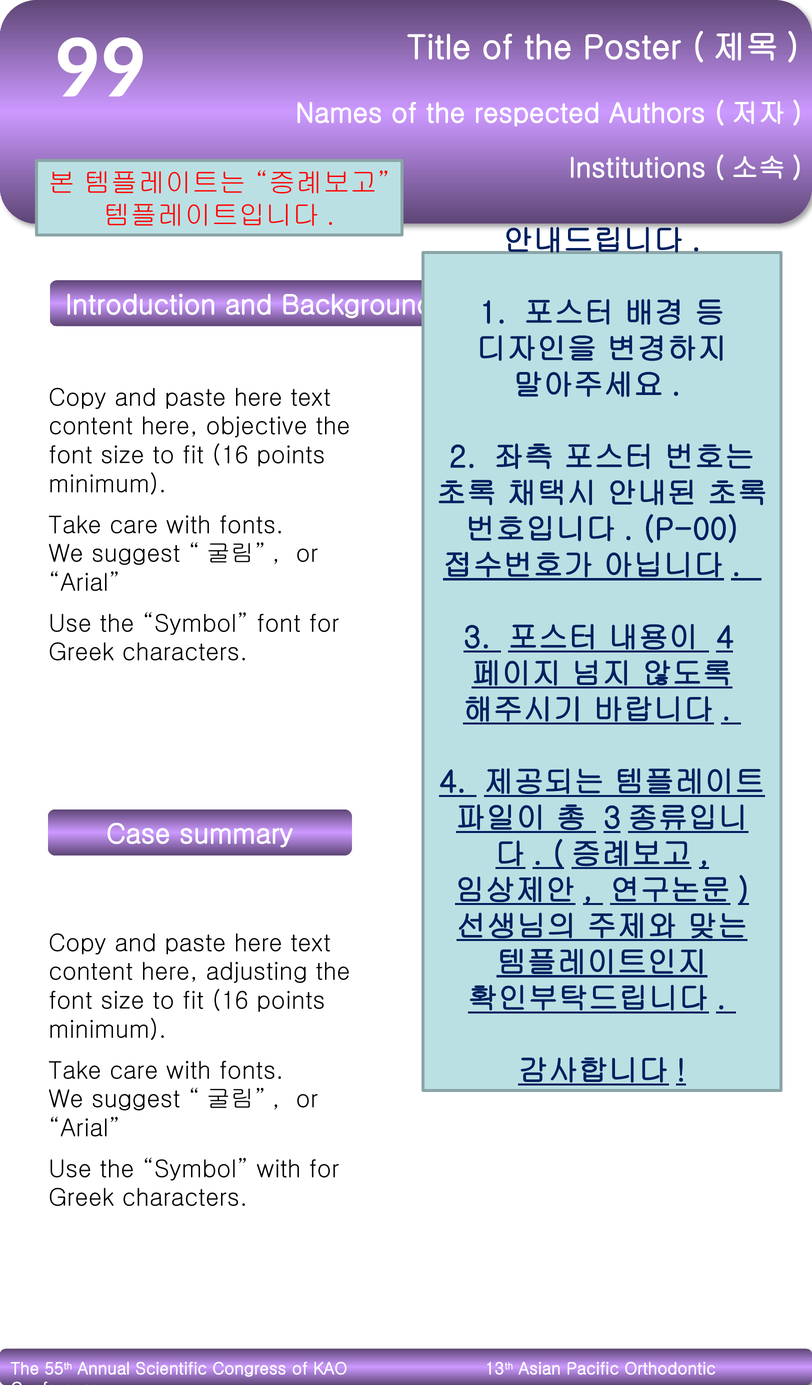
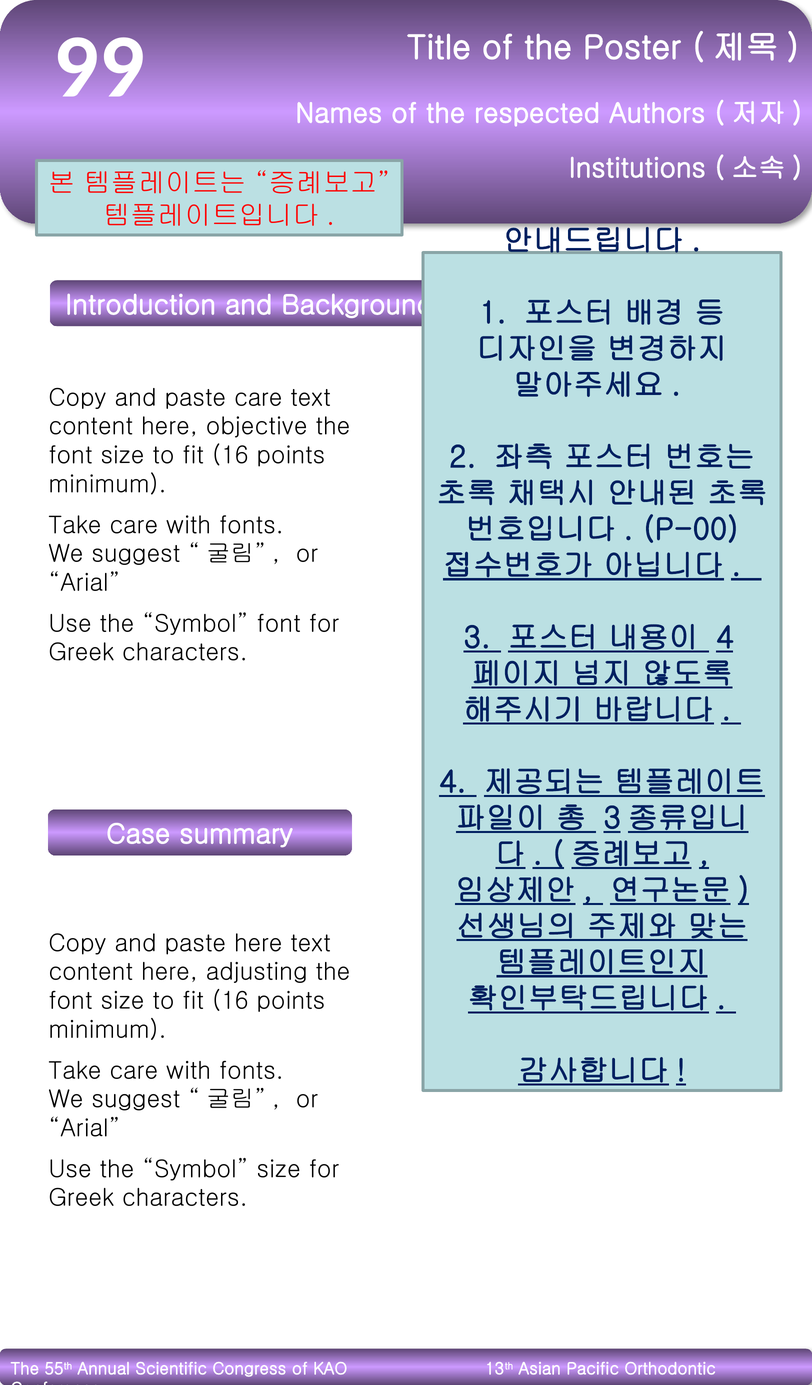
here at (258, 398): here -> care
Symbol with: with -> size
